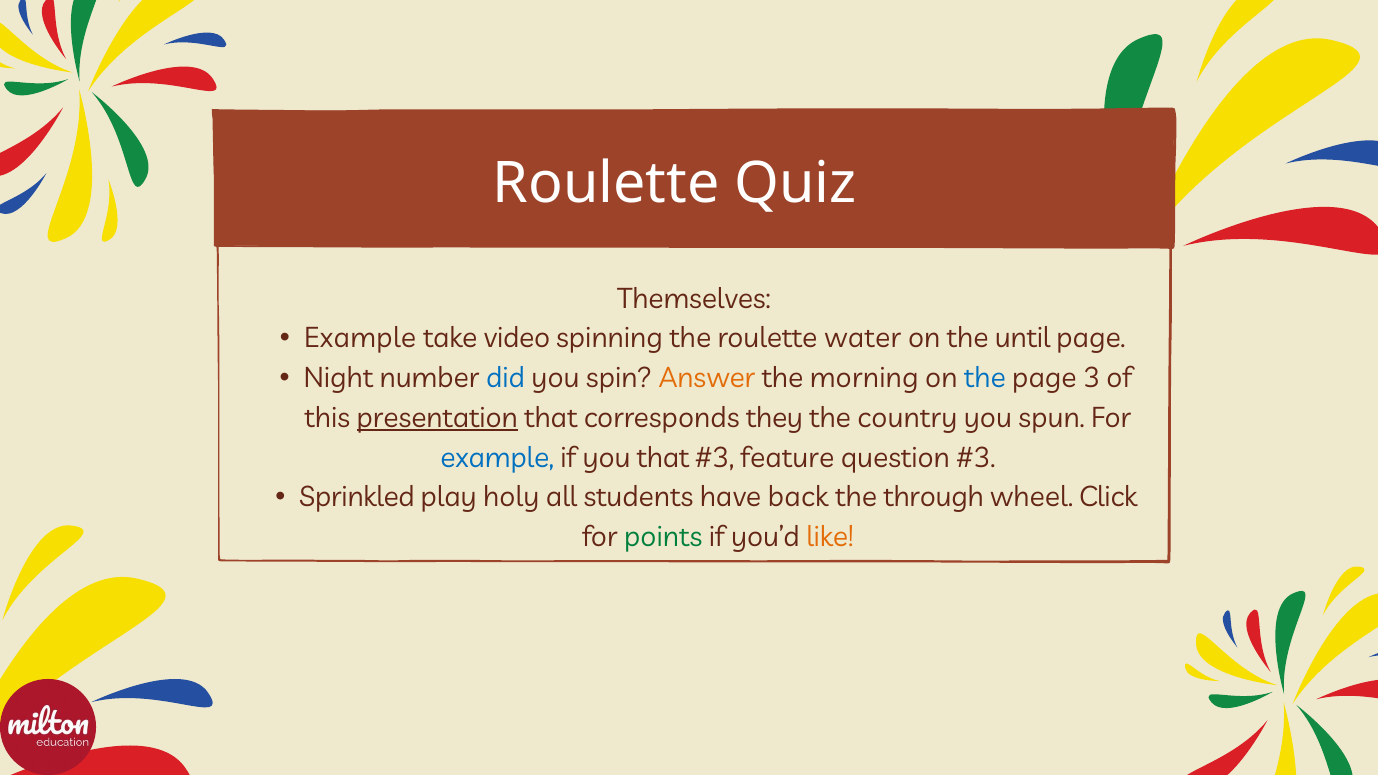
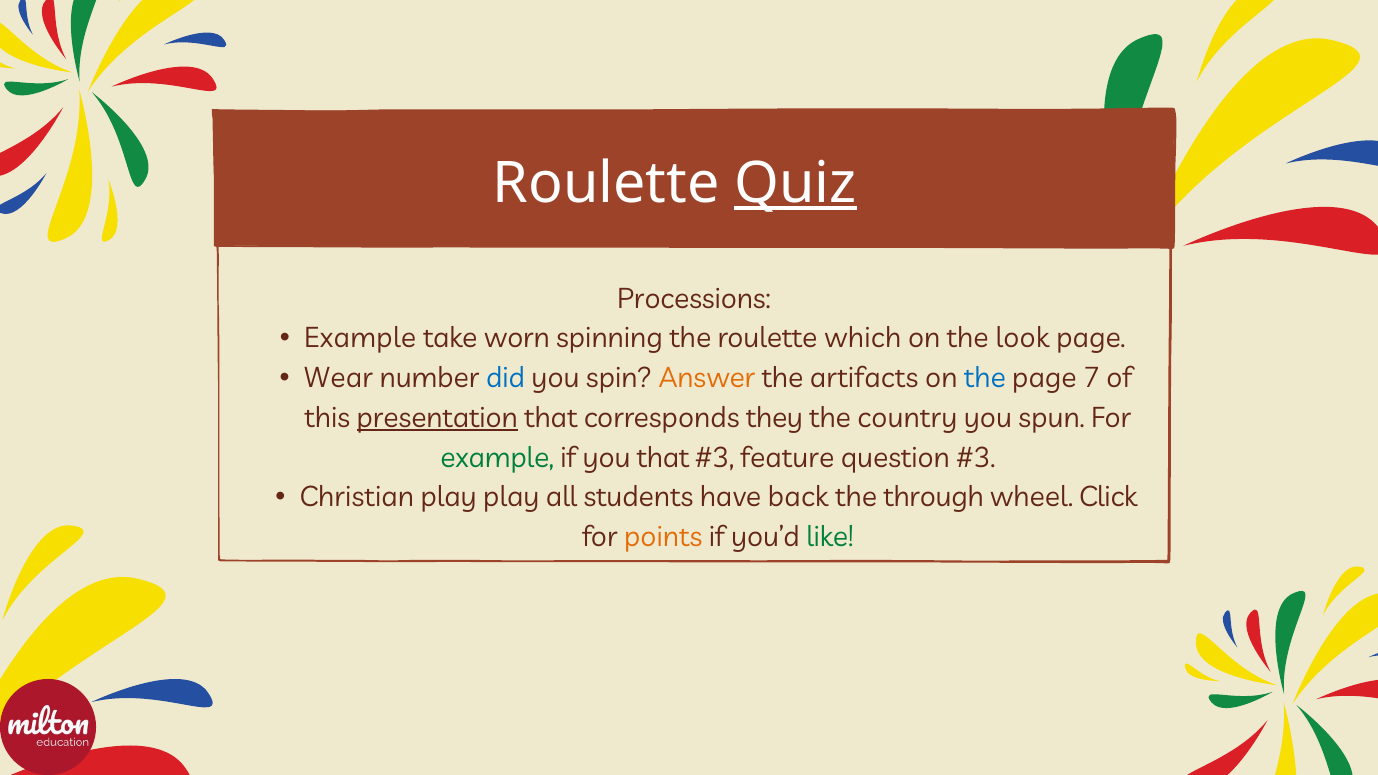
Quiz underline: none -> present
Themselves: Themselves -> Processions
video: video -> worn
water: water -> which
until: until -> look
Night: Night -> Wear
morning: morning -> artifacts
3: 3 -> 7
example at (497, 458) colour: blue -> green
Sprinkled: Sprinkled -> Christian
play holy: holy -> play
points colour: green -> orange
like colour: orange -> green
